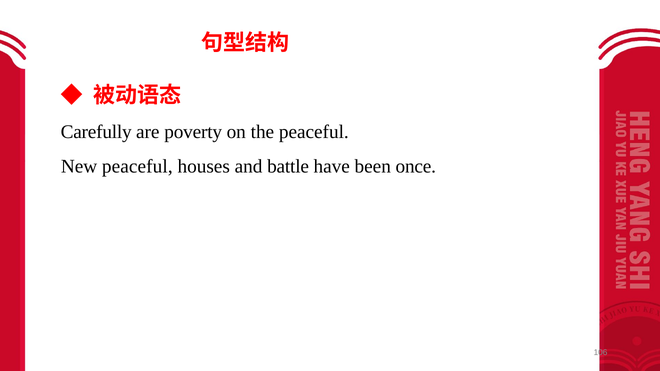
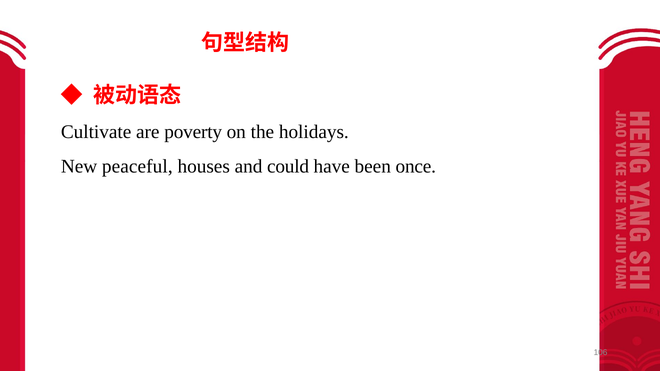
Carefully: Carefully -> Cultivate
the peaceful: peaceful -> holidays
battle: battle -> could
